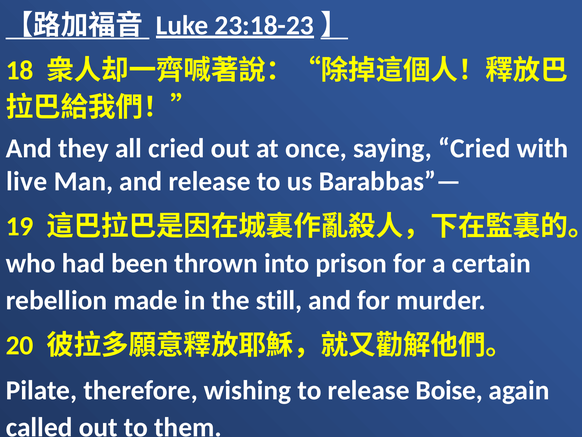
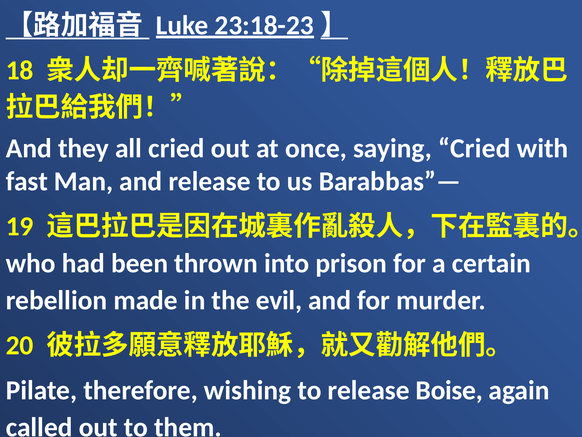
live: live -> fast
still: still -> evil
